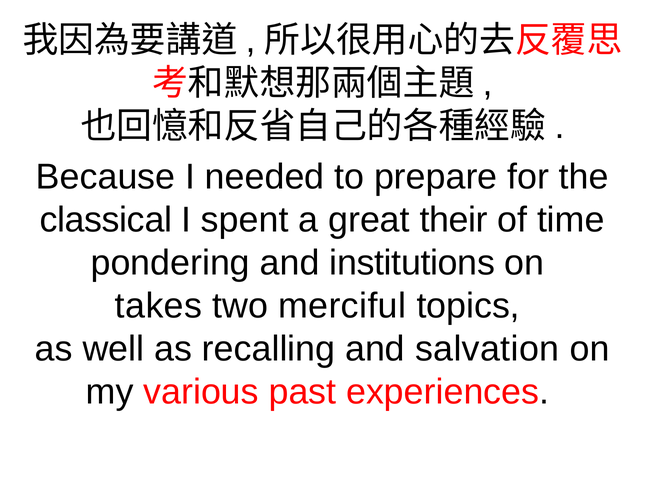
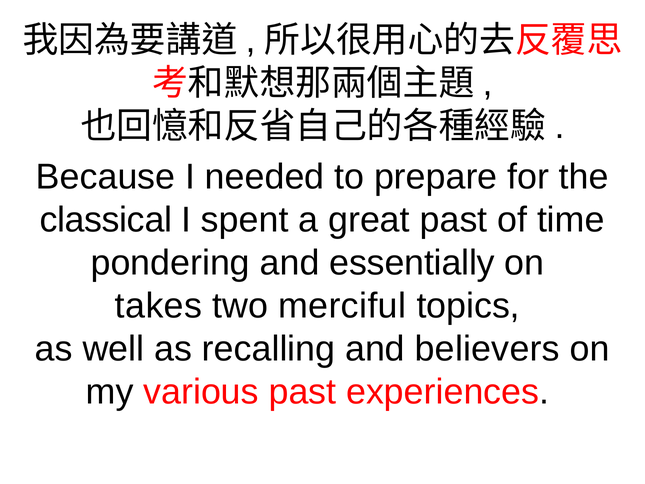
great their: their -> past
institutions: institutions -> essentially
salvation: salvation -> believers
